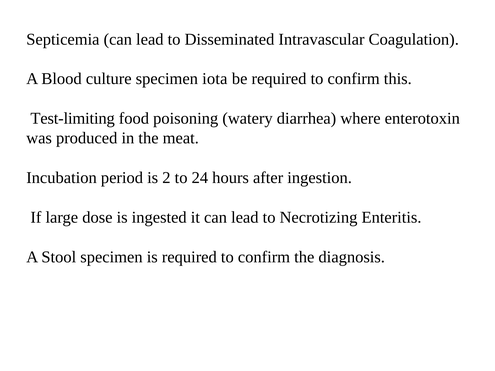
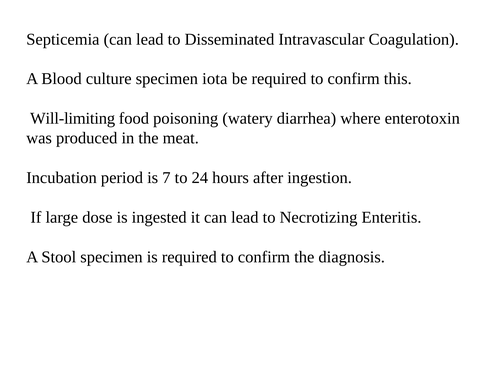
Test-limiting: Test-limiting -> Will-limiting
2: 2 -> 7
